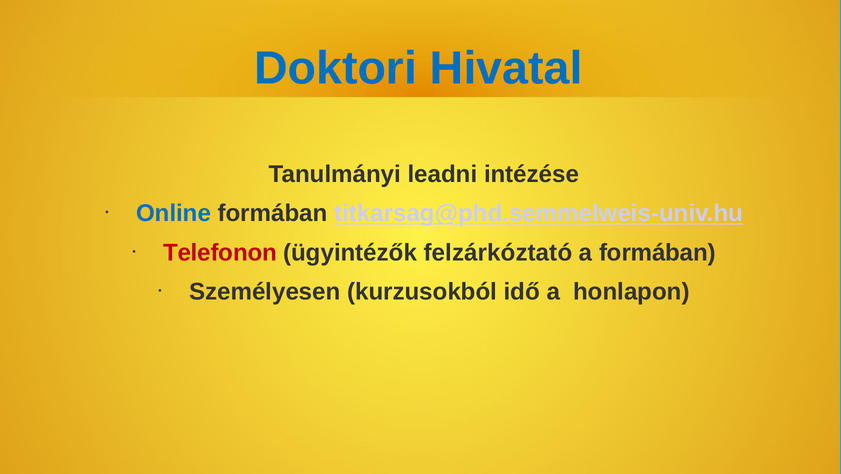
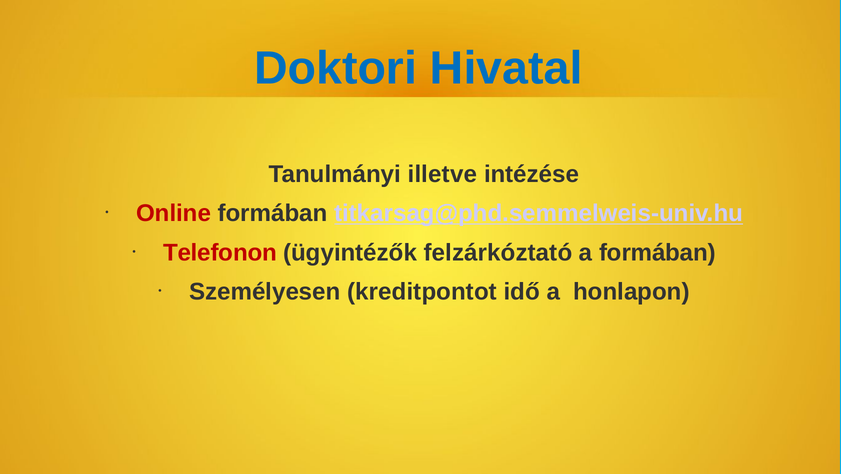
leadni: leadni -> illetve
Online colour: blue -> red
kurzusokból: kurzusokból -> kreditpontot
